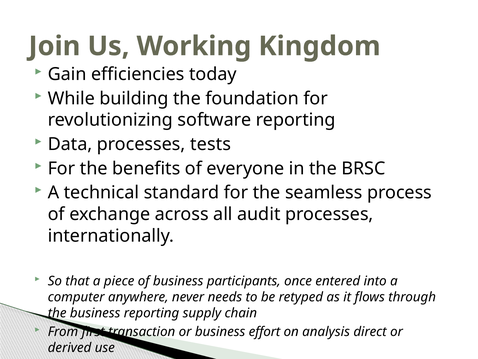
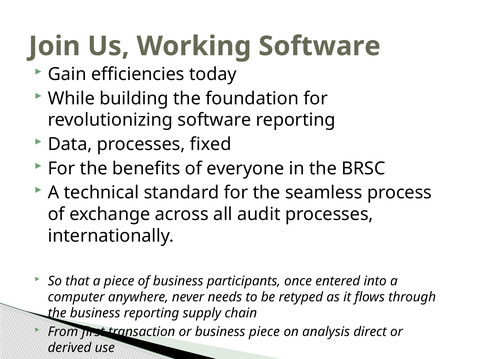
Working Kingdom: Kingdom -> Software
tests: tests -> fixed
business effort: effort -> piece
